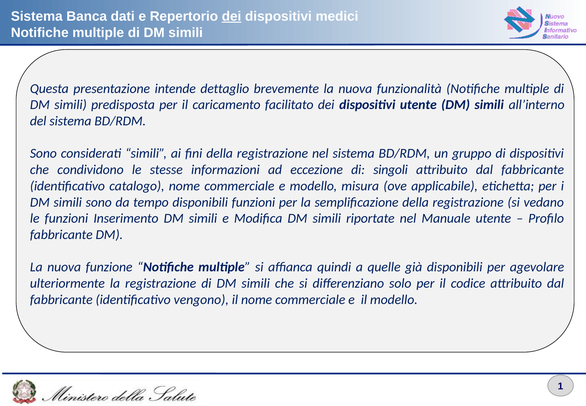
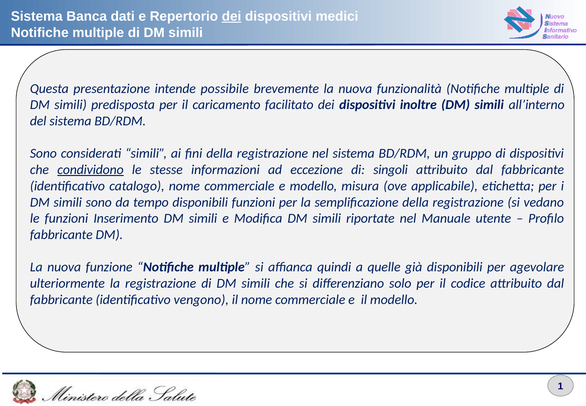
dettaglio: dettaglio -> possibile
dispositivi utente: utente -> inoltre
condividono underline: none -> present
